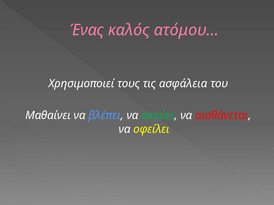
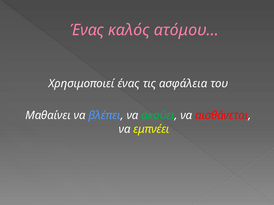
Χρησιμοποιεί τους: τους -> ένας
οφείλει: οφείλει -> εμπνέει
